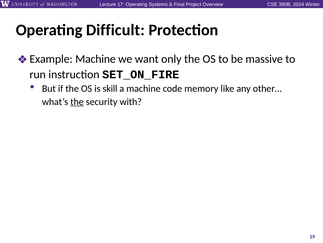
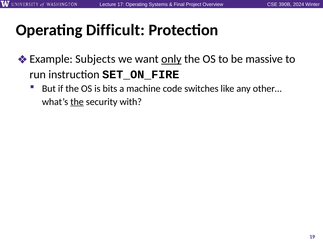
Machine at (95, 59): Machine -> Subjects
only underline: none -> present
skill: skill -> bits
memory: memory -> switches
